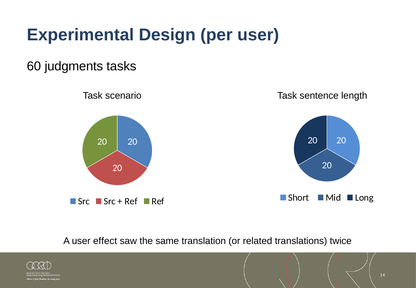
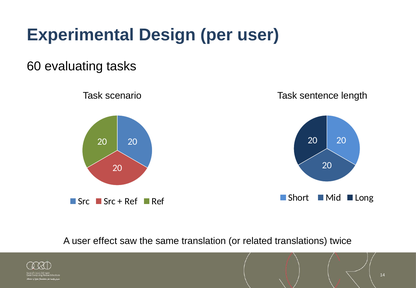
judgments: judgments -> evaluating
